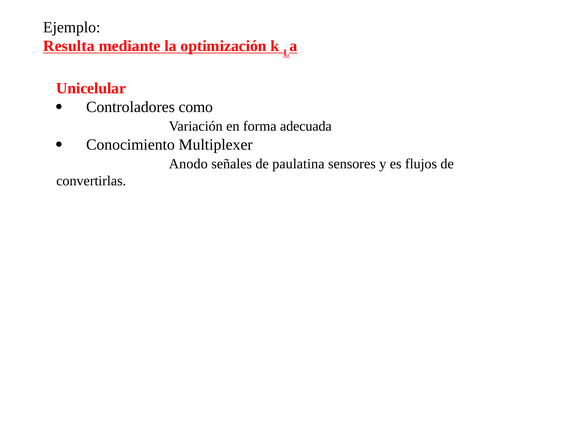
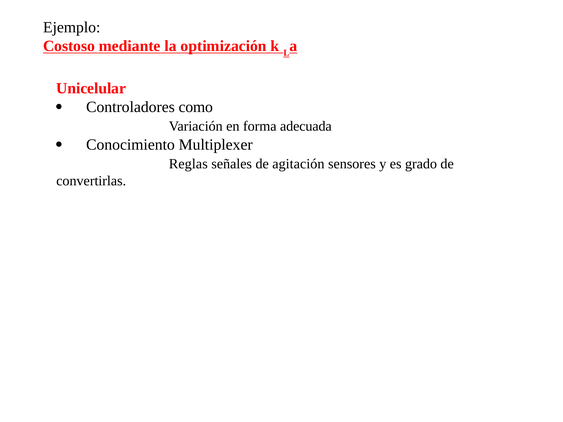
Resulta: Resulta -> Costoso
Anodo: Anodo -> Reglas
paulatina: paulatina -> agitación
flujos: flujos -> grado
